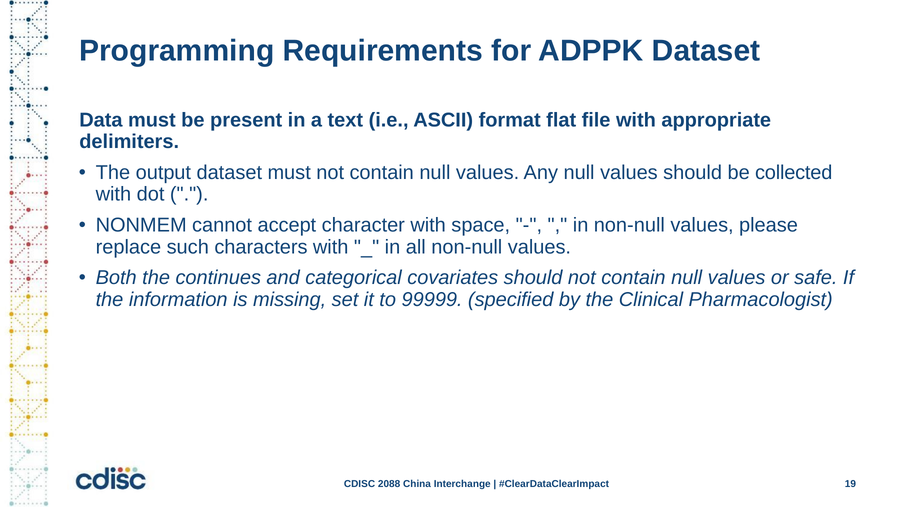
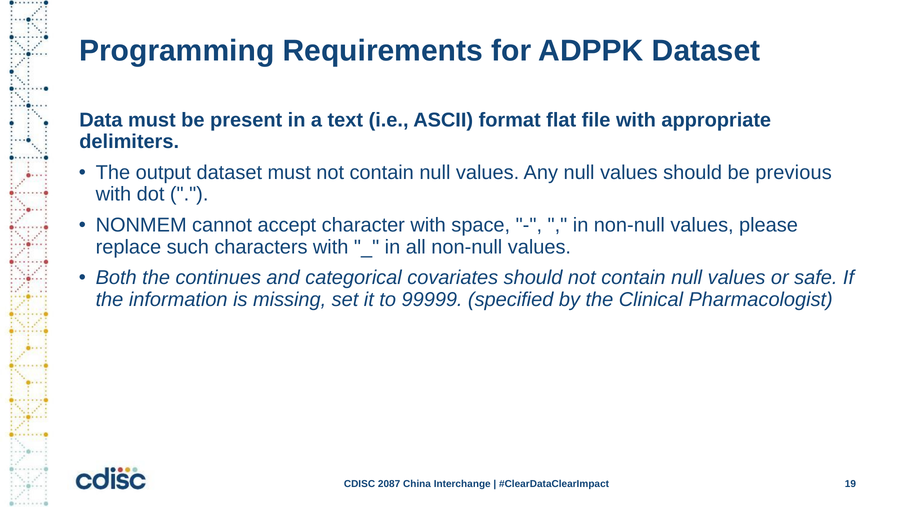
collected: collected -> previous
2088: 2088 -> 2087
